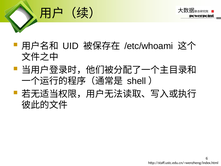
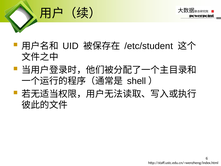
/etc/whoami: /etc/whoami -> /etc/student
